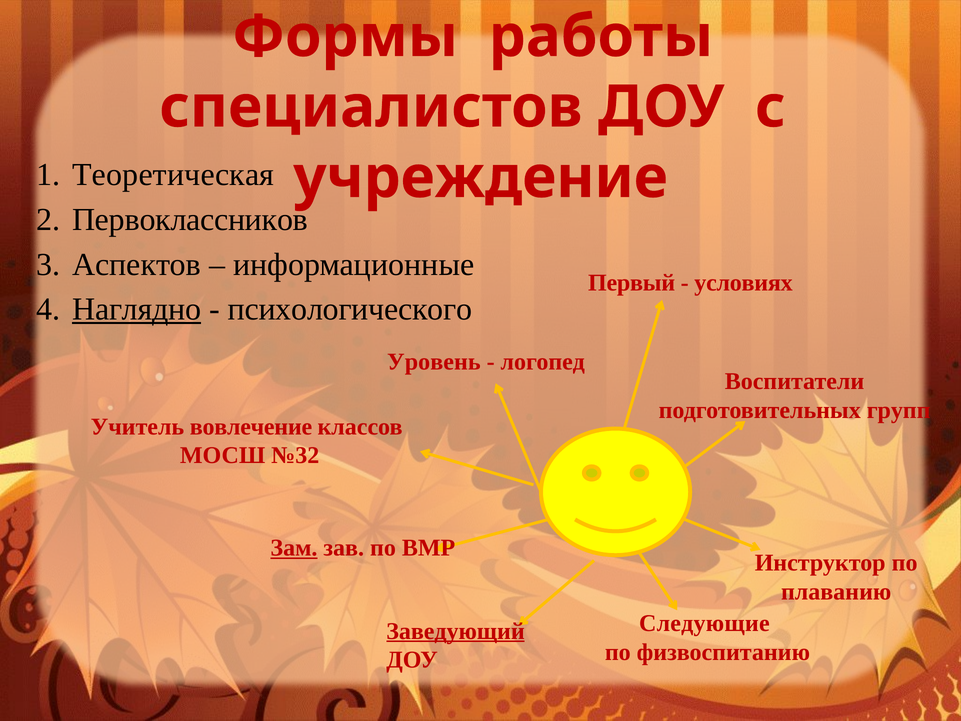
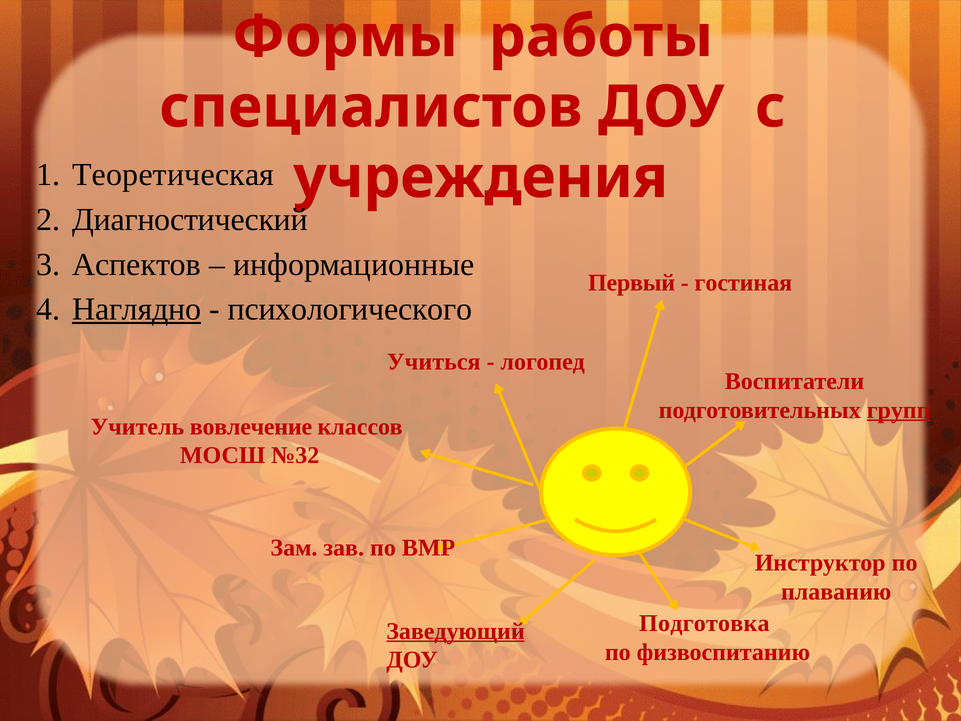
учреждение: учреждение -> учреждения
Первоклассников: Первоклассников -> Диагностический
условиях: условиях -> гостиная
Уровень: Уровень -> Учиться
групп underline: none -> present
Зам underline: present -> none
Следующие: Следующие -> Подготовка
